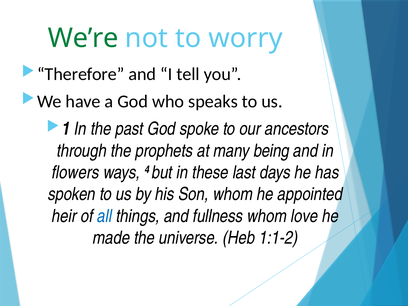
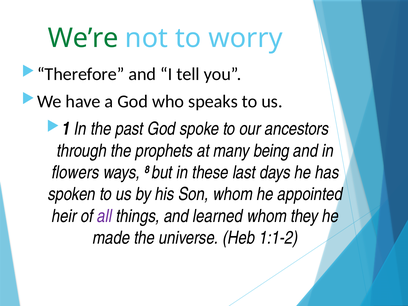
4: 4 -> 8
all colour: blue -> purple
fullness: fullness -> learned
love: love -> they
